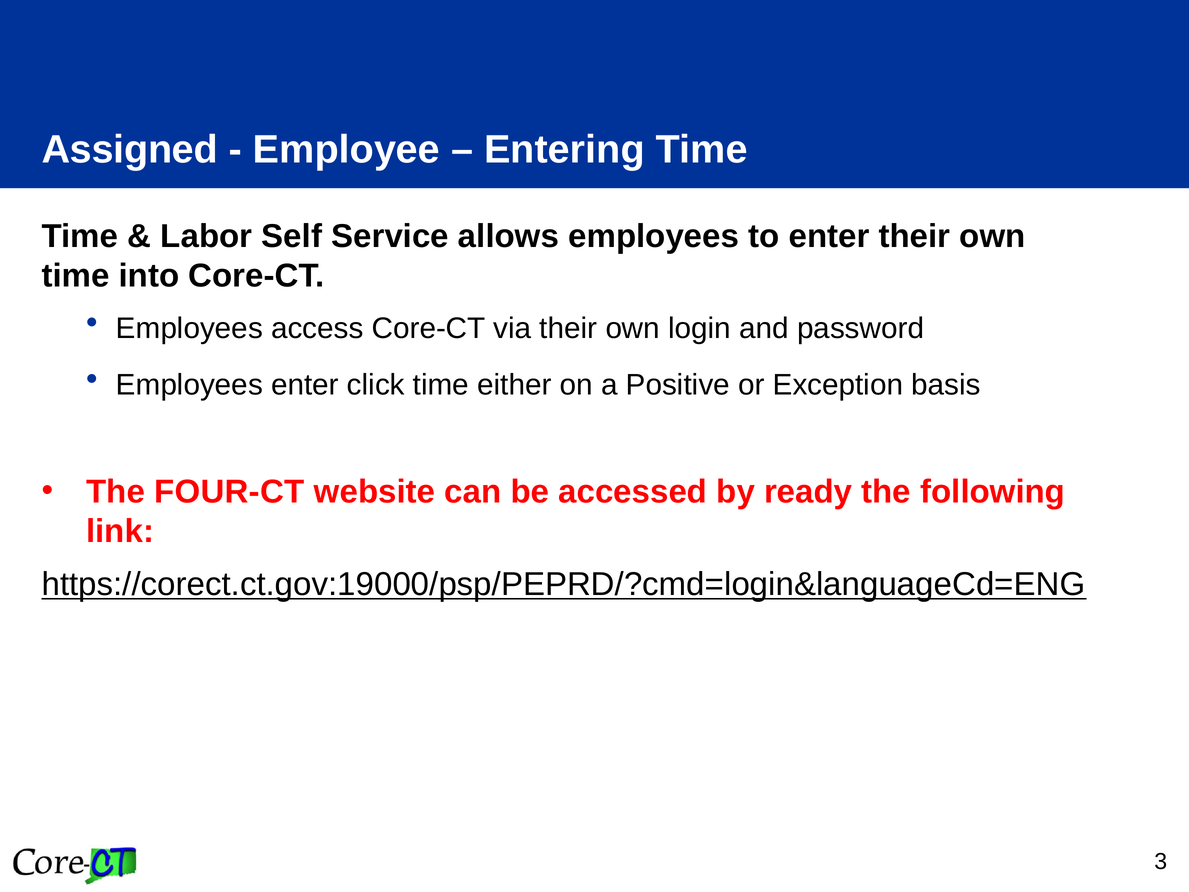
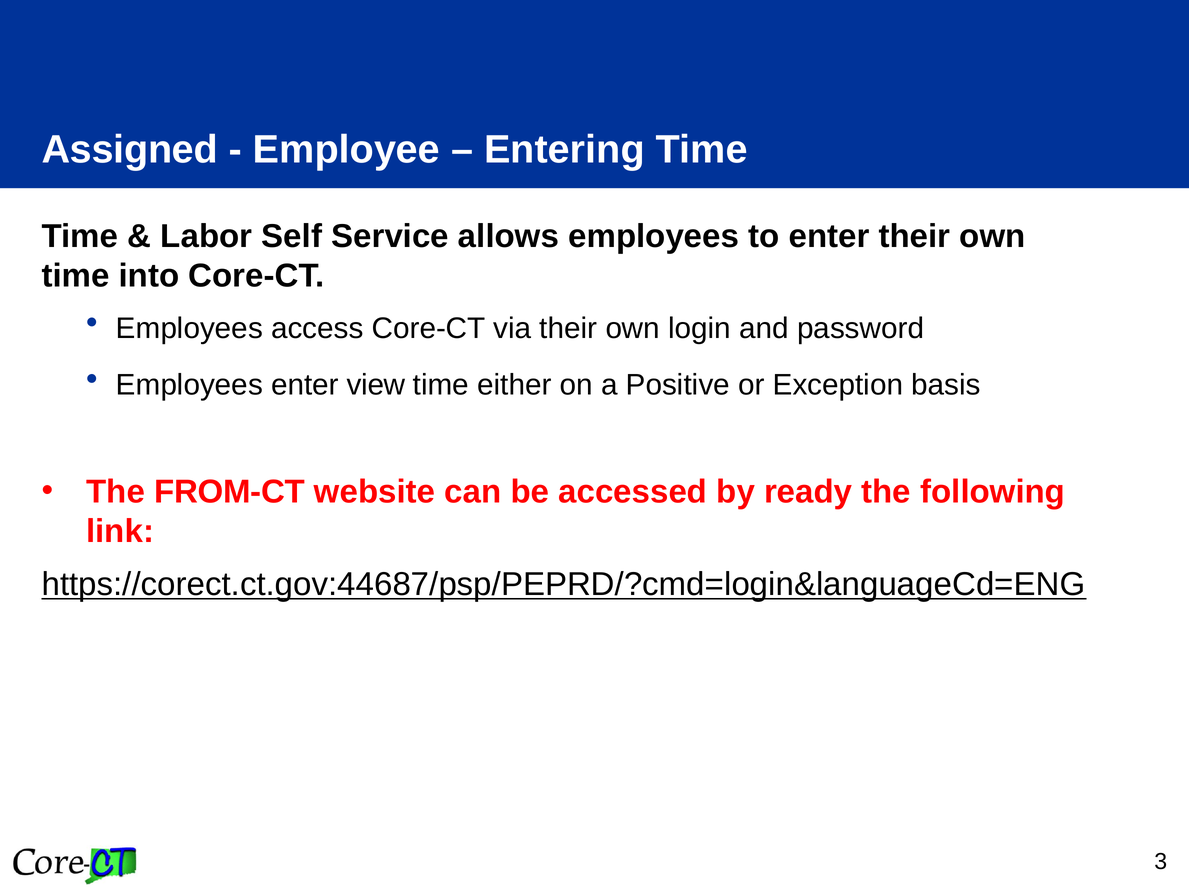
click: click -> view
FOUR-CT: FOUR-CT -> FROM-CT
https://corect.ct.gov:19000/psp/PEPRD/?cmd=login&languageCd=ENG: https://corect.ct.gov:19000/psp/PEPRD/?cmd=login&languageCd=ENG -> https://corect.ct.gov:44687/psp/PEPRD/?cmd=login&languageCd=ENG
